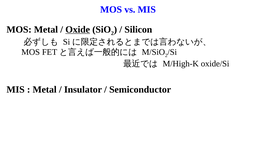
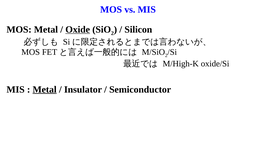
Metal at (45, 89) underline: none -> present
